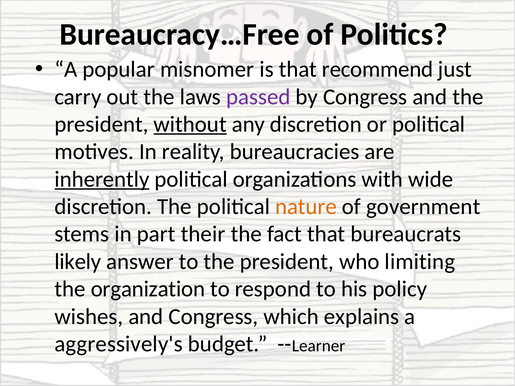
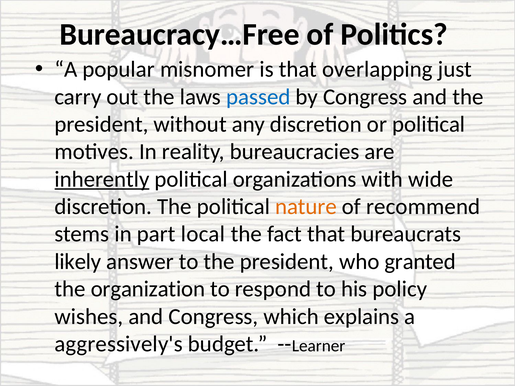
recommend: recommend -> overlapping
passed colour: purple -> blue
without underline: present -> none
government: government -> recommend
their: their -> local
limiting: limiting -> granted
